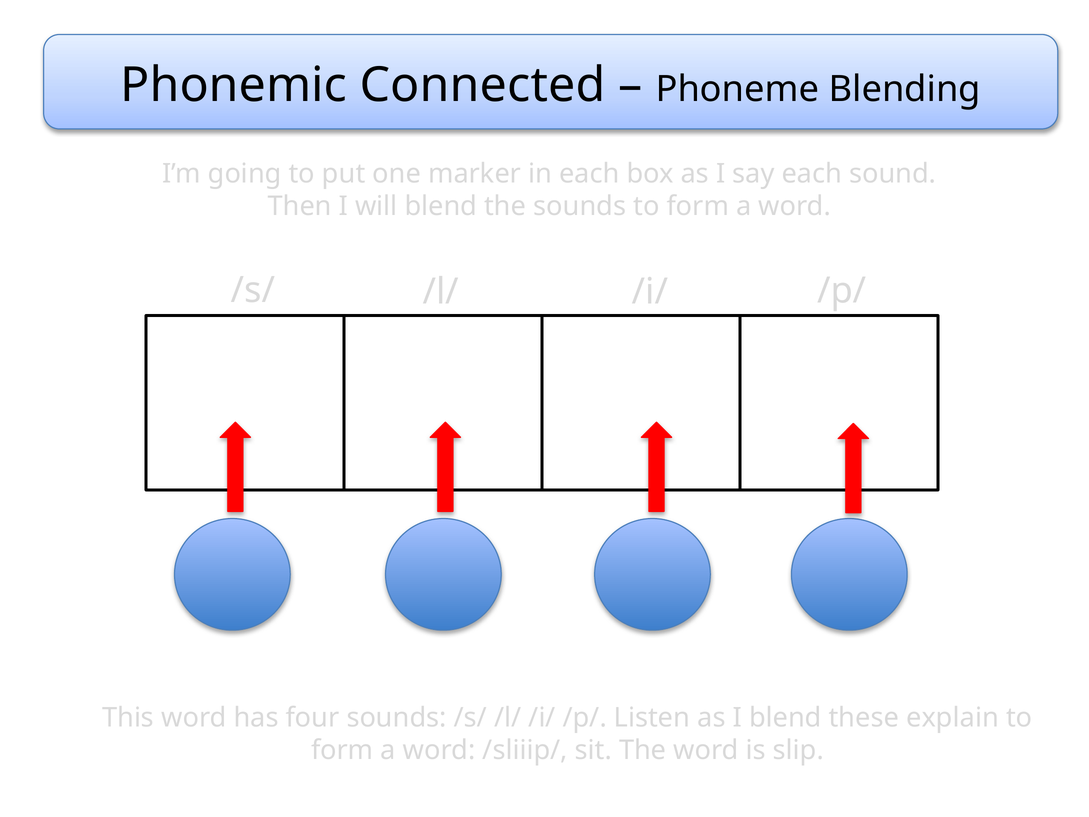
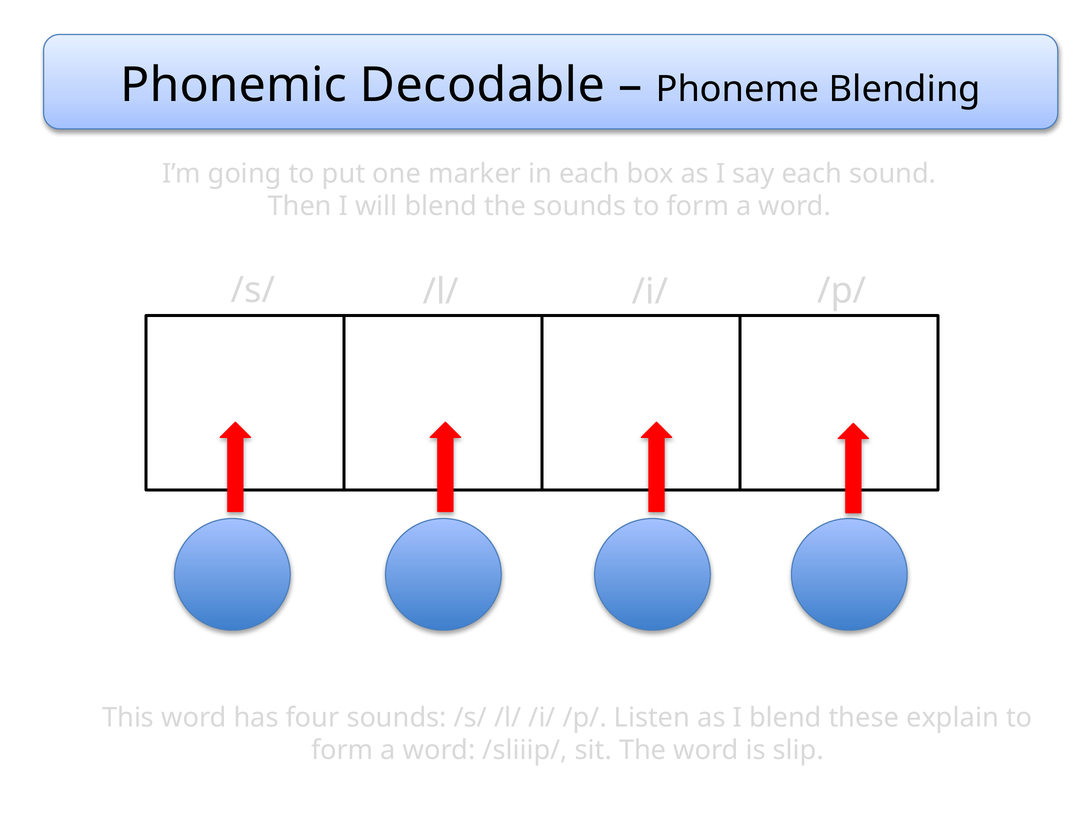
Connected: Connected -> Decodable
